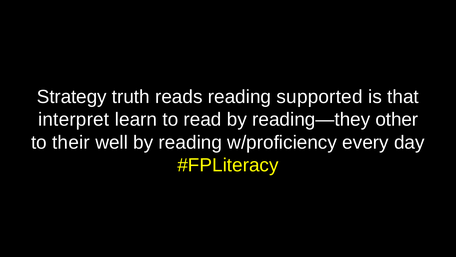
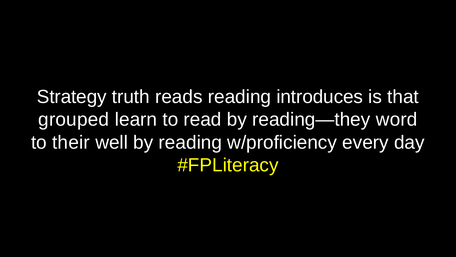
supported: supported -> introduces
interpret: interpret -> grouped
other: other -> word
